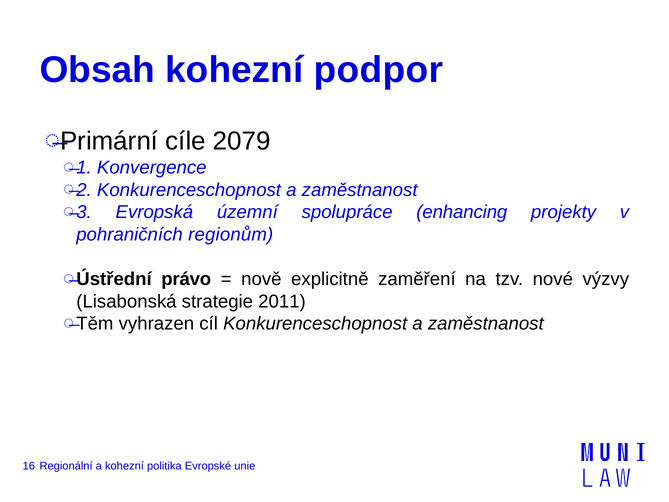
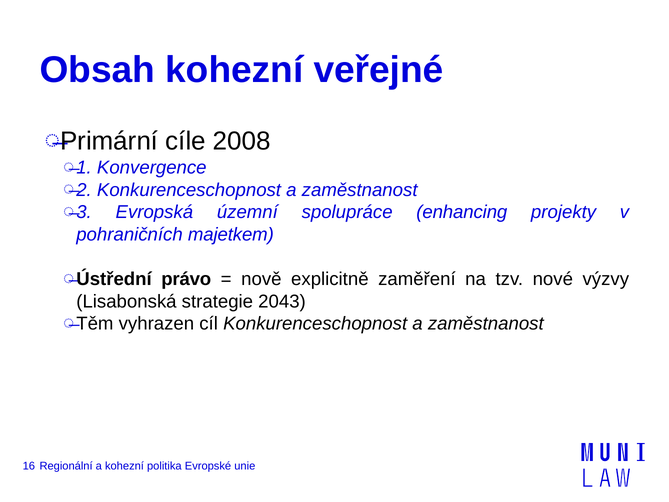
podpor: podpor -> veřejné
2079: 2079 -> 2008
regionům: regionům -> majetkem
2011: 2011 -> 2043
